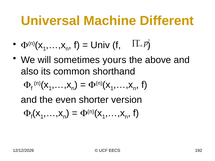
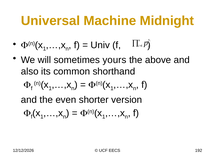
Different: Different -> Midnight
